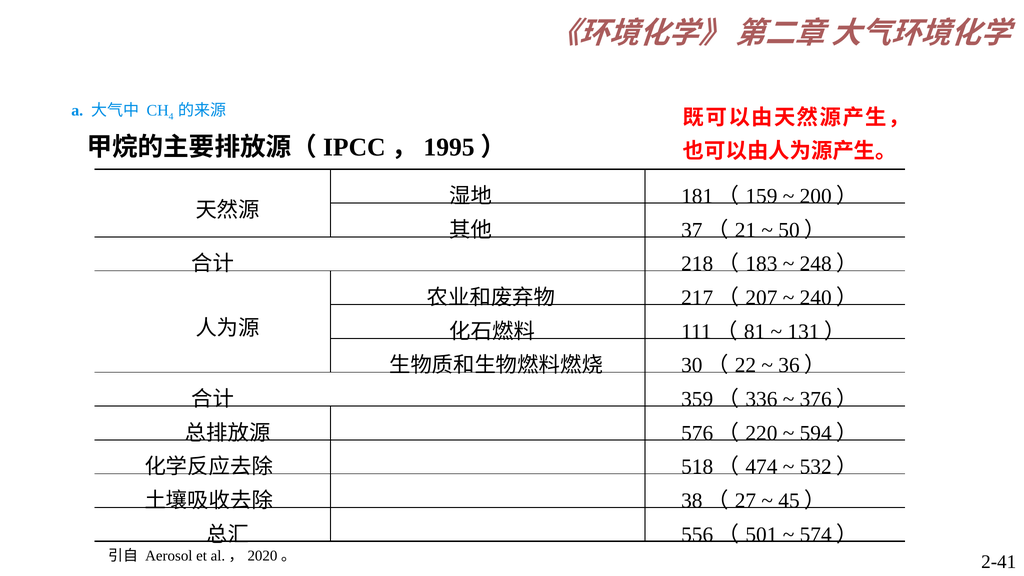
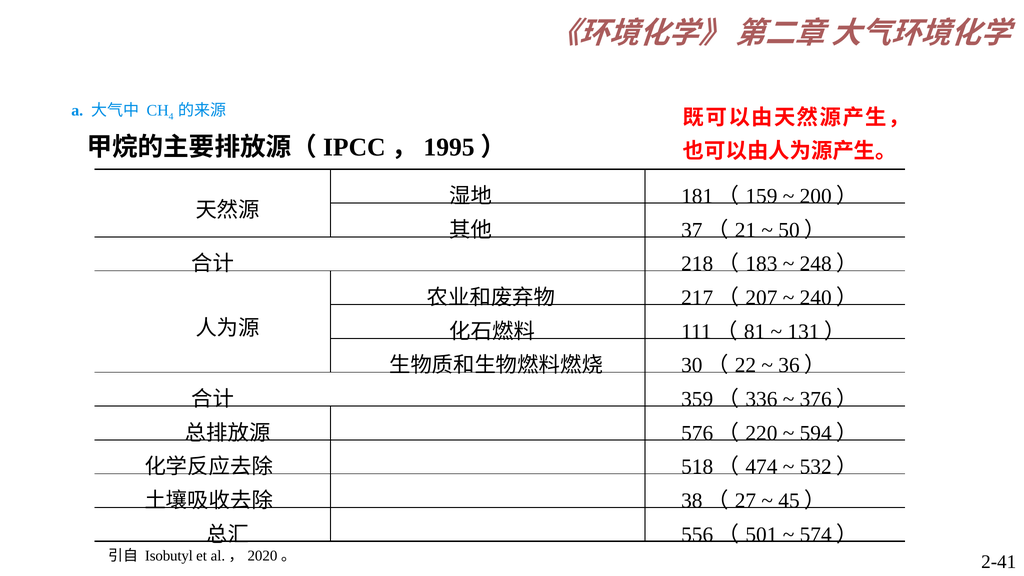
Aerosol: Aerosol -> Isobutyl
